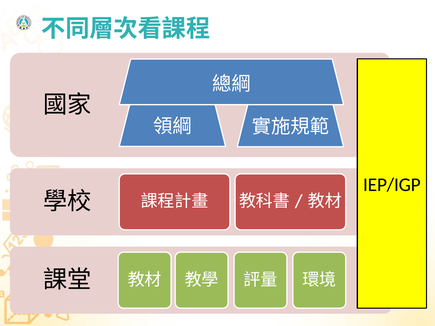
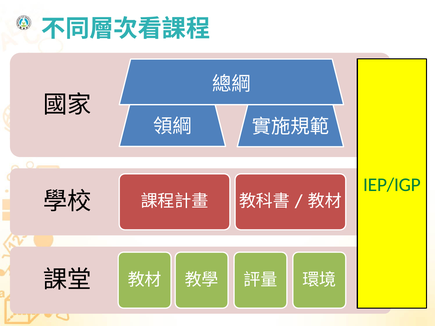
IEP/IGP colour: black -> green
